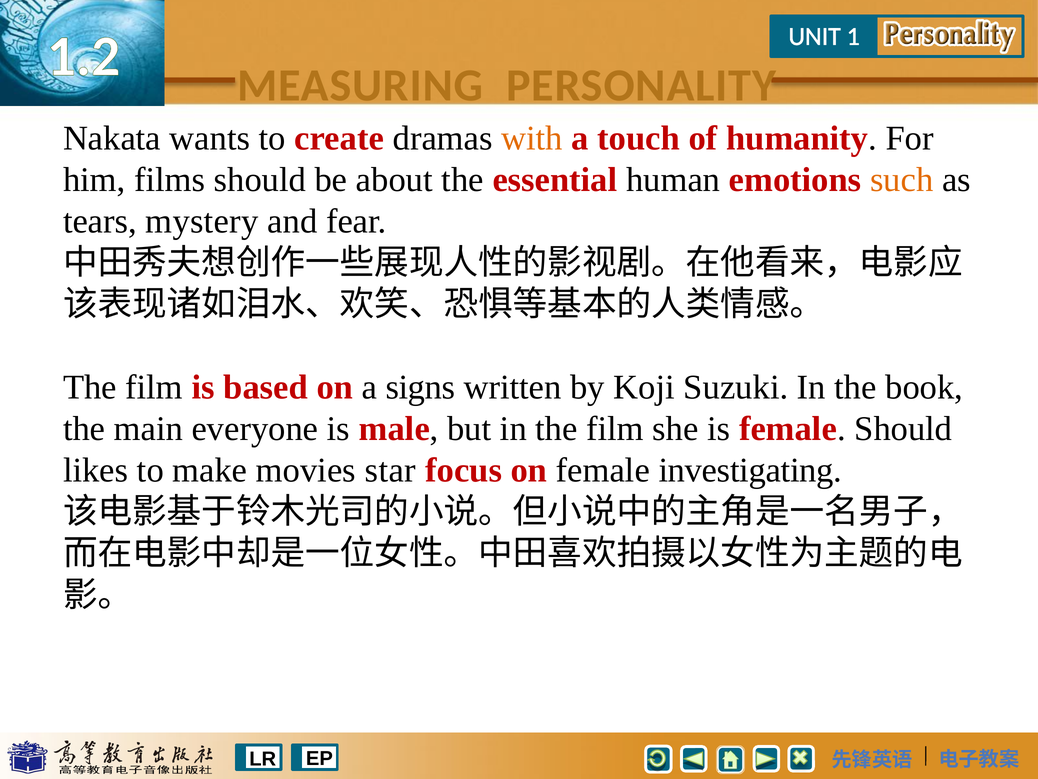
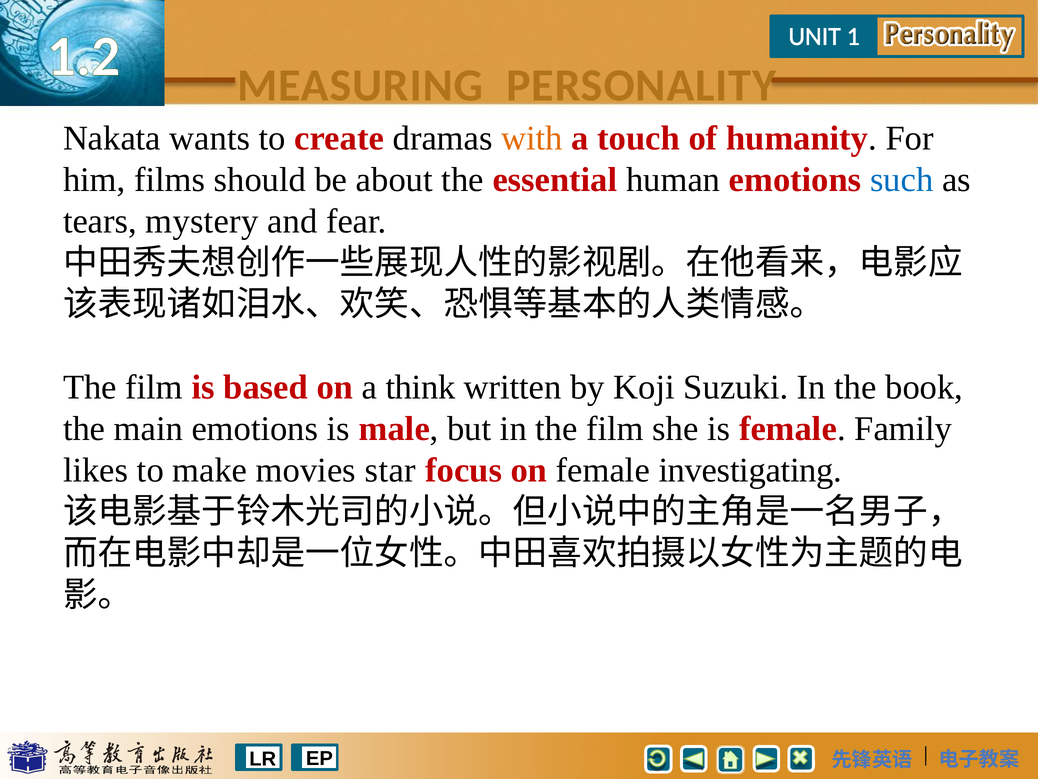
such colour: orange -> blue
signs: signs -> think
main everyone: everyone -> emotions
female Should: Should -> Family
